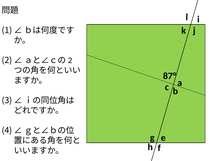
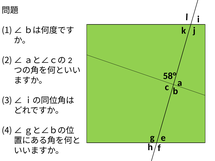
87°: 87° -> 58°
